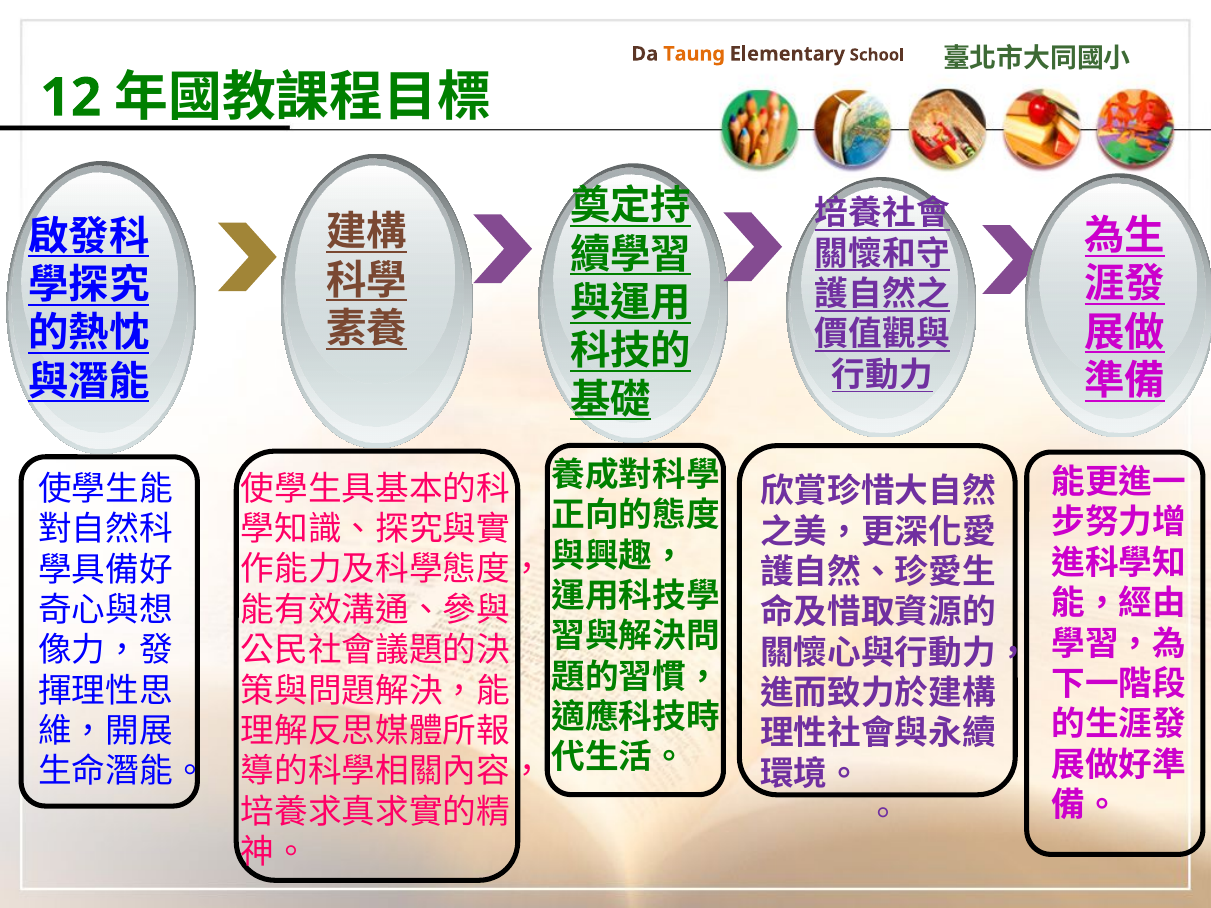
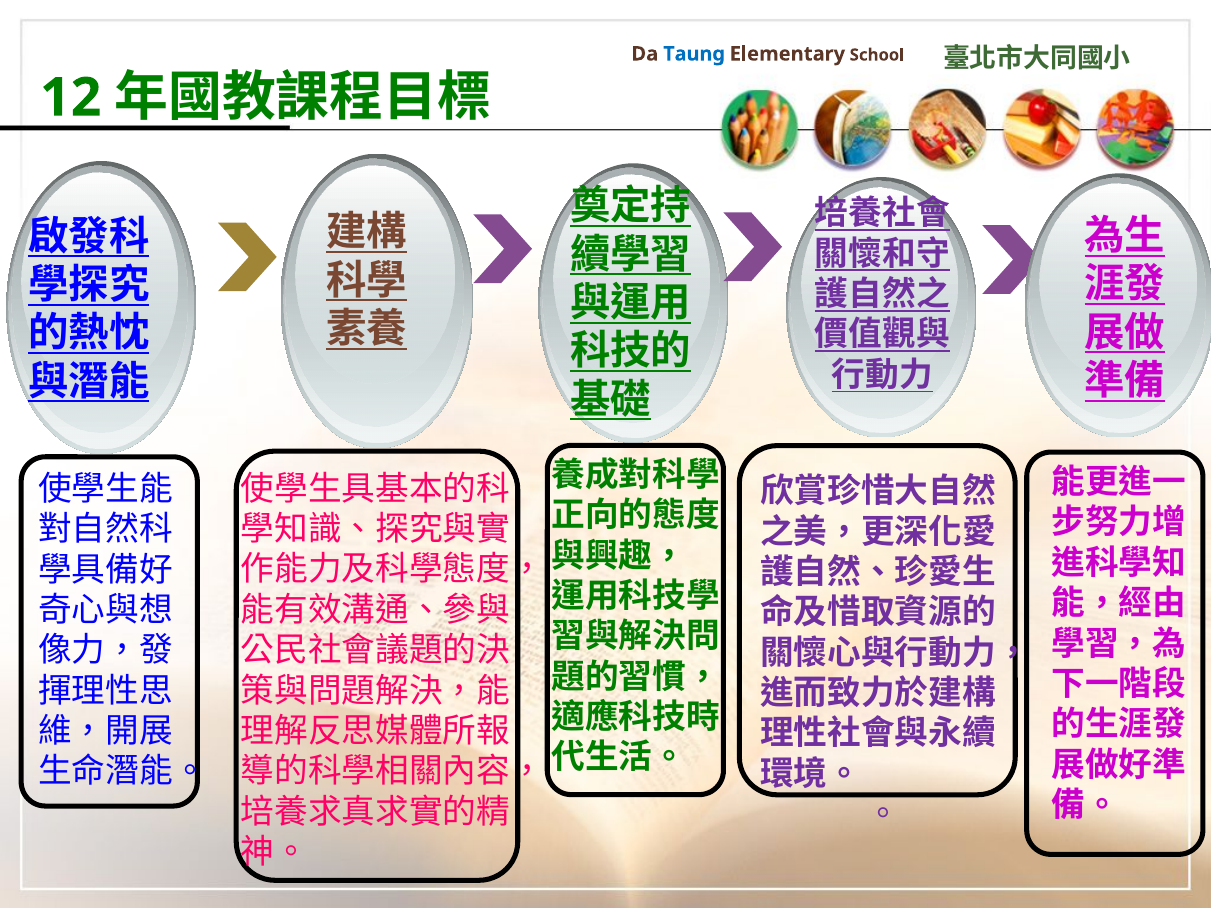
Taung colour: orange -> blue
